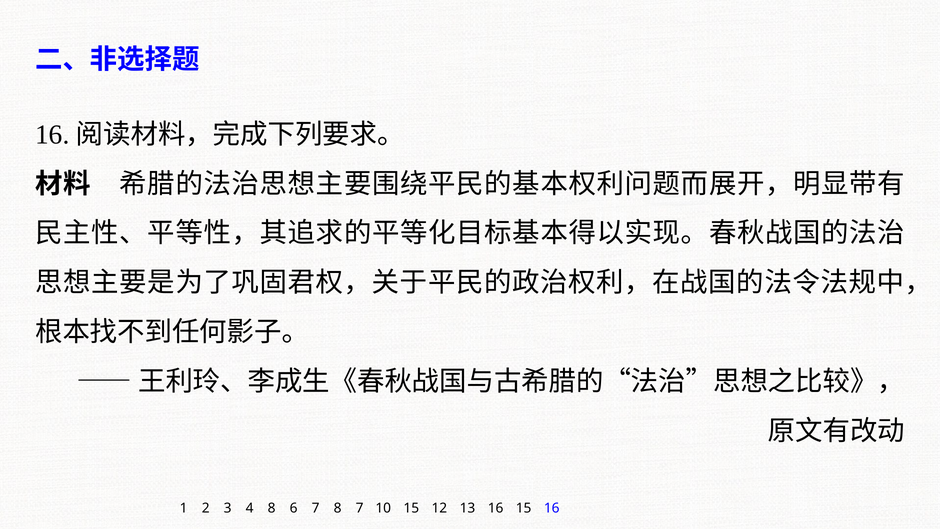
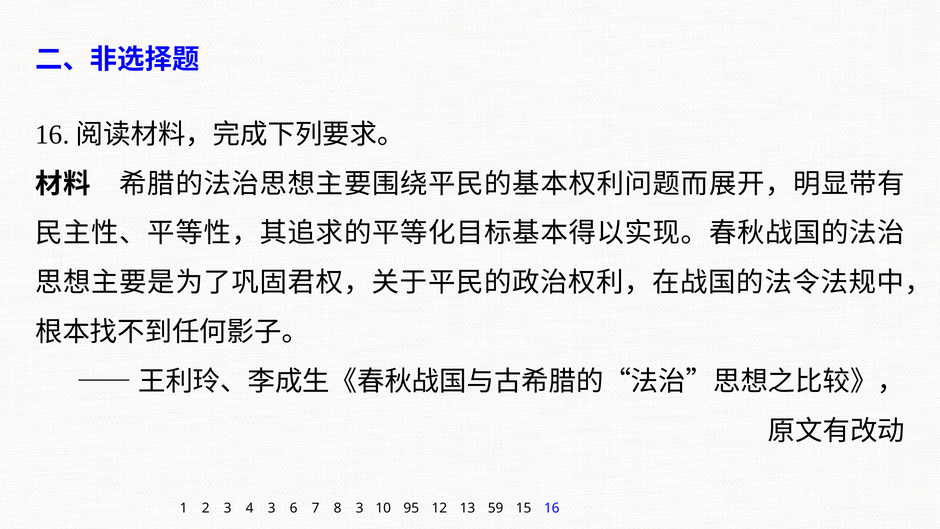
4 8: 8 -> 3
8 7: 7 -> 3
10 15: 15 -> 95
13 16: 16 -> 59
